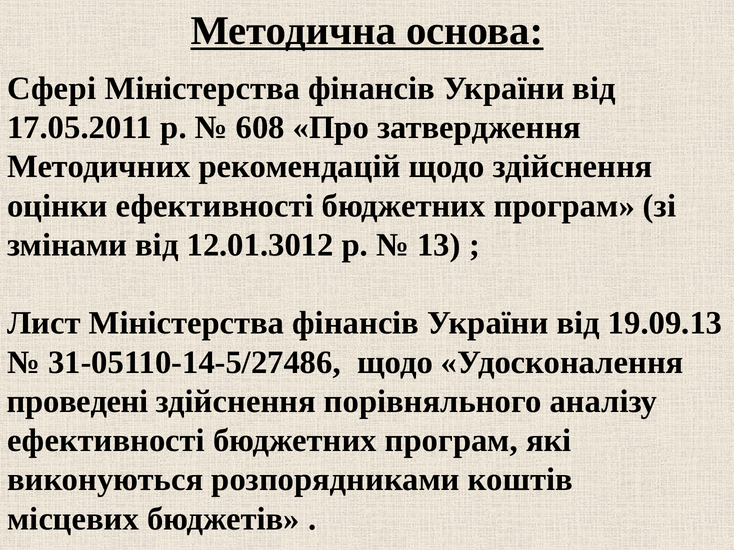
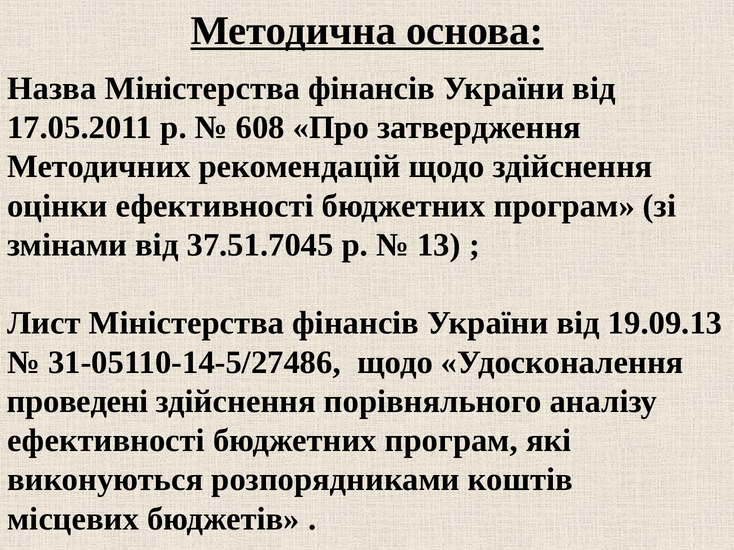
Сфері: Сфері -> Назва
12.01.3012: 12.01.3012 -> 37.51.7045
